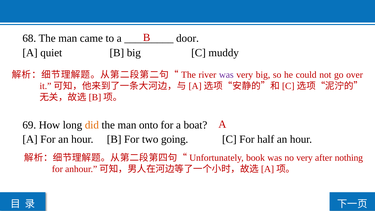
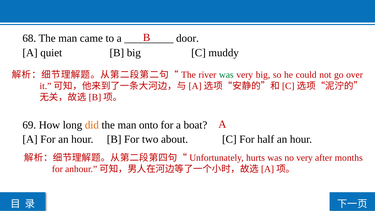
was at (226, 75) colour: purple -> green
going: going -> about
book: book -> hurts
nothing: nothing -> months
